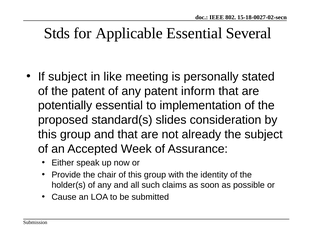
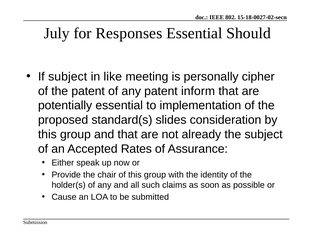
Stds: Stds -> July
Applicable: Applicable -> Responses
Several: Several -> Should
stated: stated -> cipher
Week: Week -> Rates
